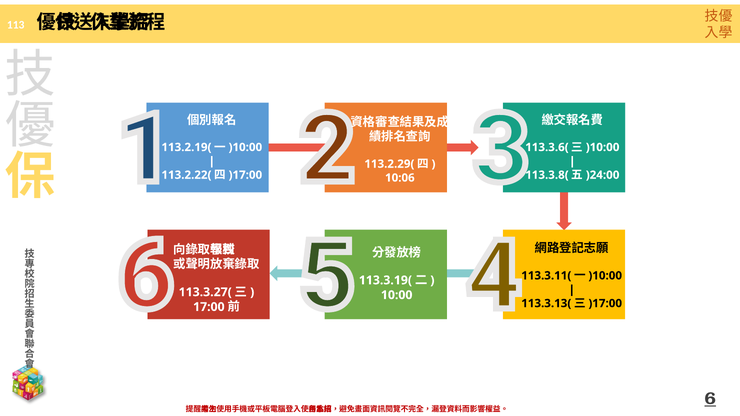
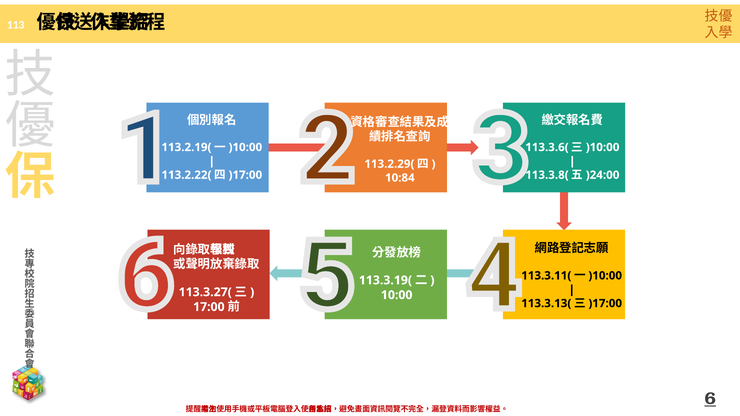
10:06: 10:06 -> 10:84
